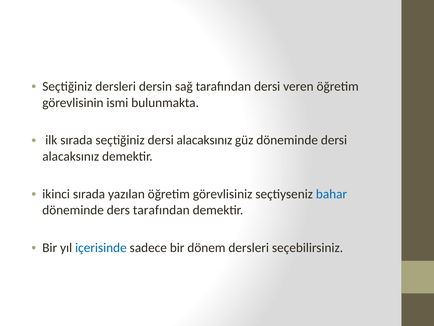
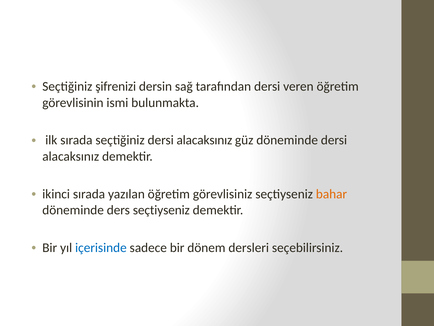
Seçtiğiniz dersleri: dersleri -> şifrenizi
bahar colour: blue -> orange
ders tarafından: tarafından -> seçtiyseniz
